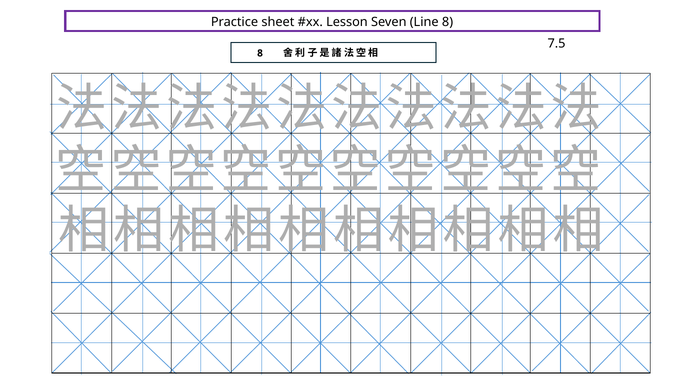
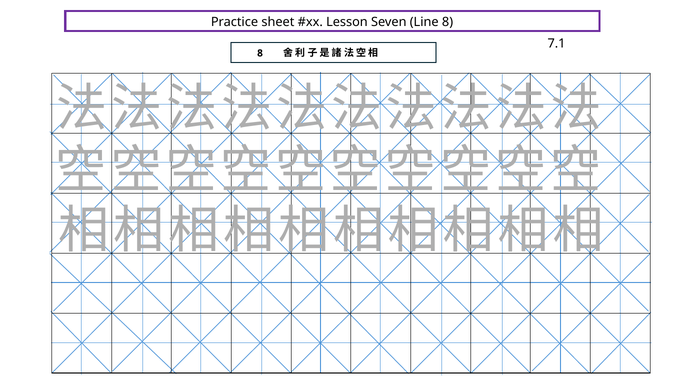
7.5: 7.5 -> 7.1
